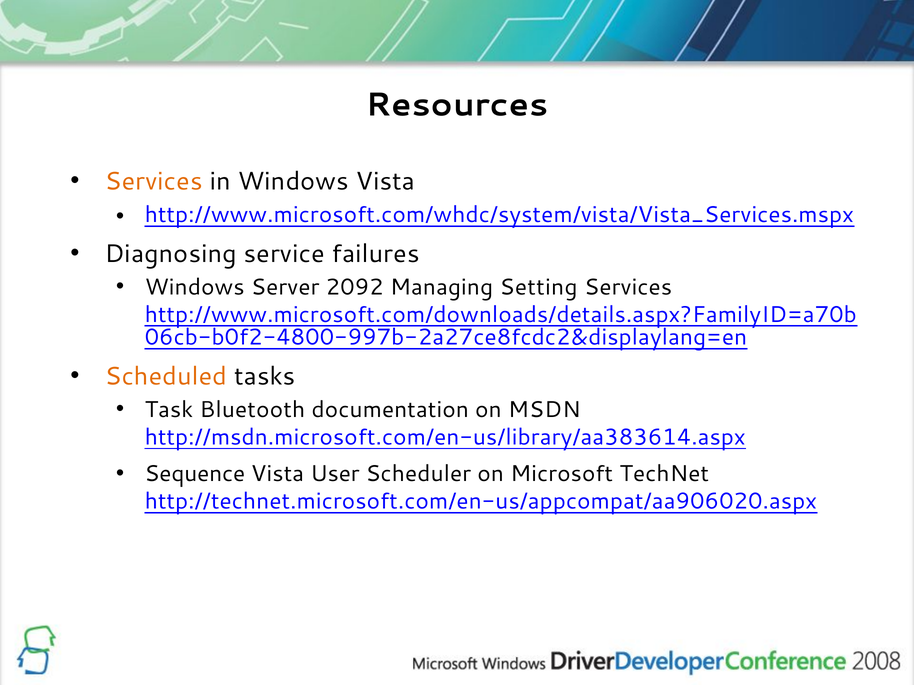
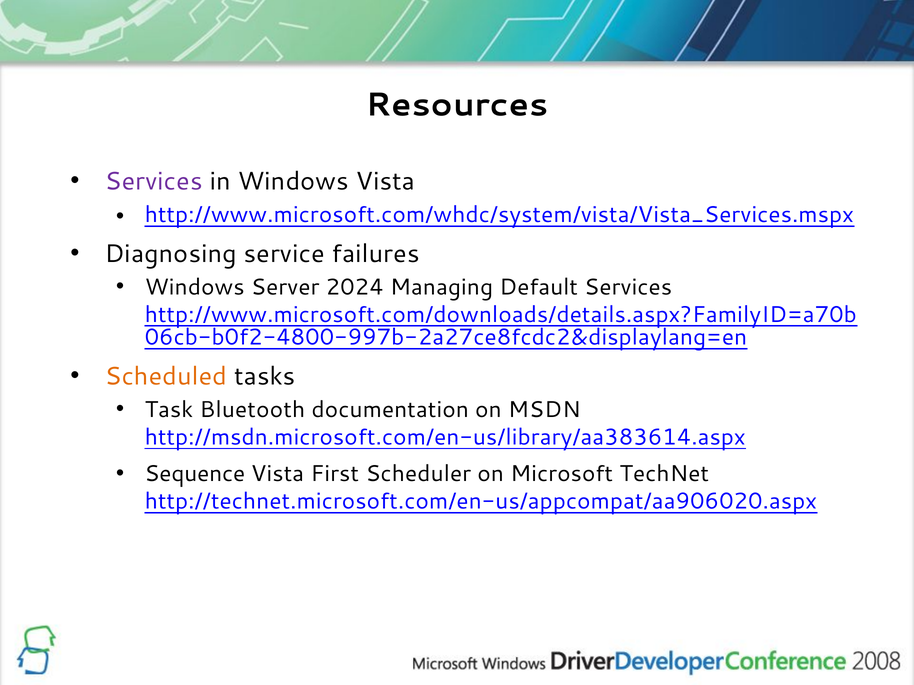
Services at (154, 182) colour: orange -> purple
2092: 2092 -> 2024
Setting: Setting -> Default
User: User -> First
